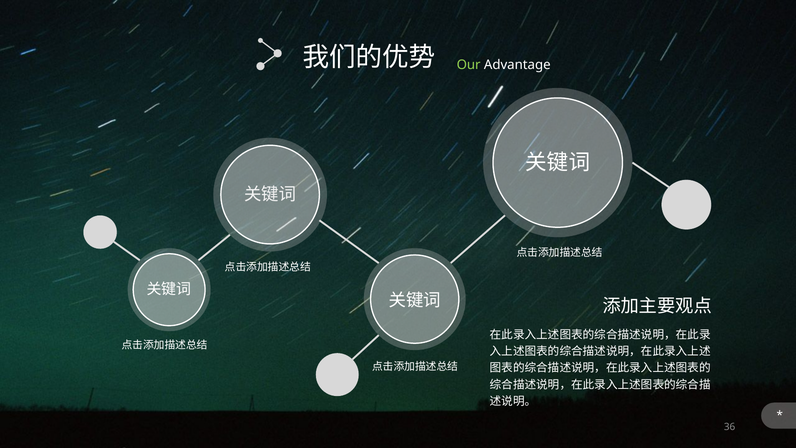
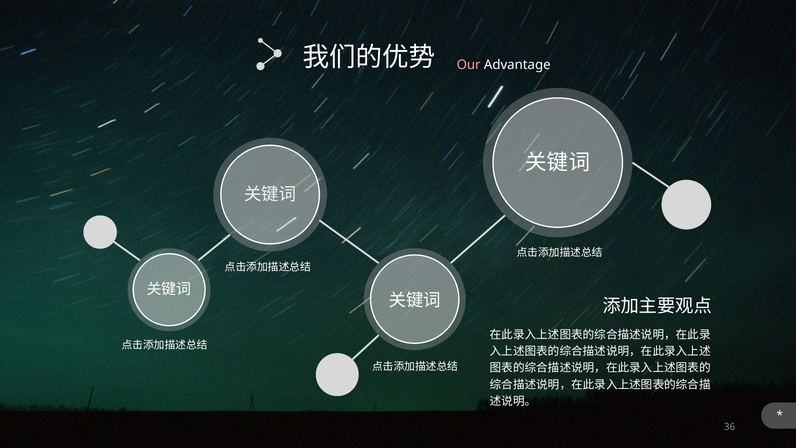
Our colour: light green -> pink
